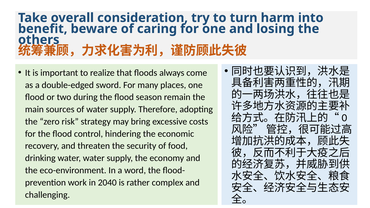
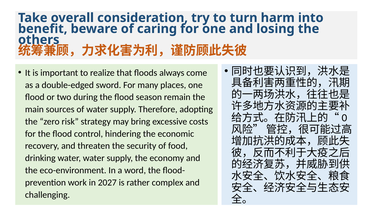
2040: 2040 -> 2027
